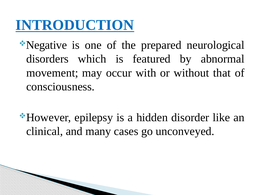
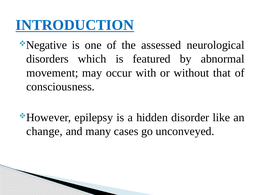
prepared: prepared -> assessed
clinical: clinical -> change
